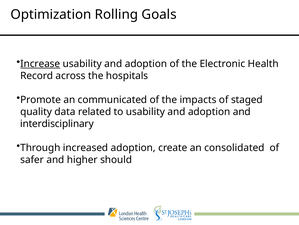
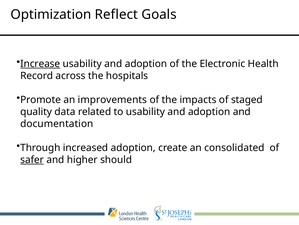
Rolling: Rolling -> Reflect
communicated: communicated -> improvements
interdisciplinary: interdisciplinary -> documentation
safer underline: none -> present
